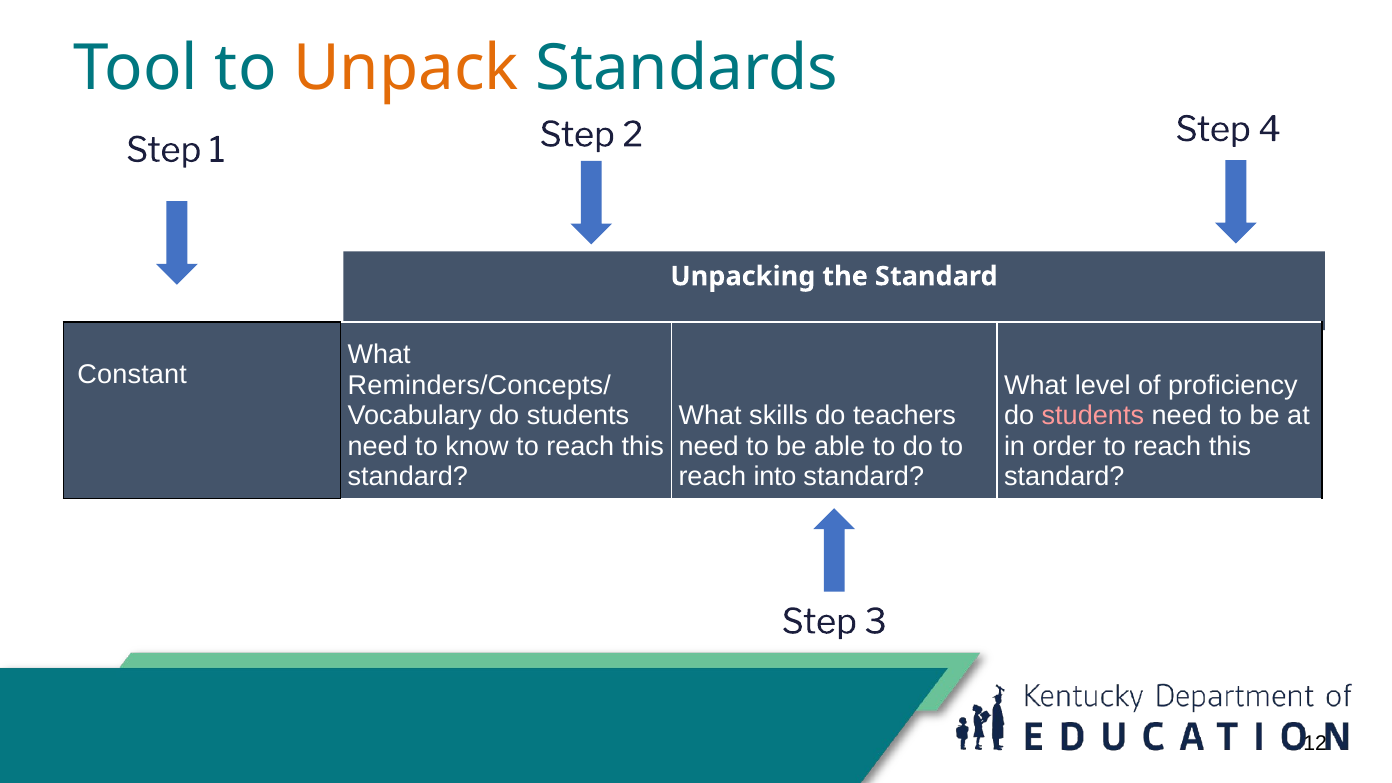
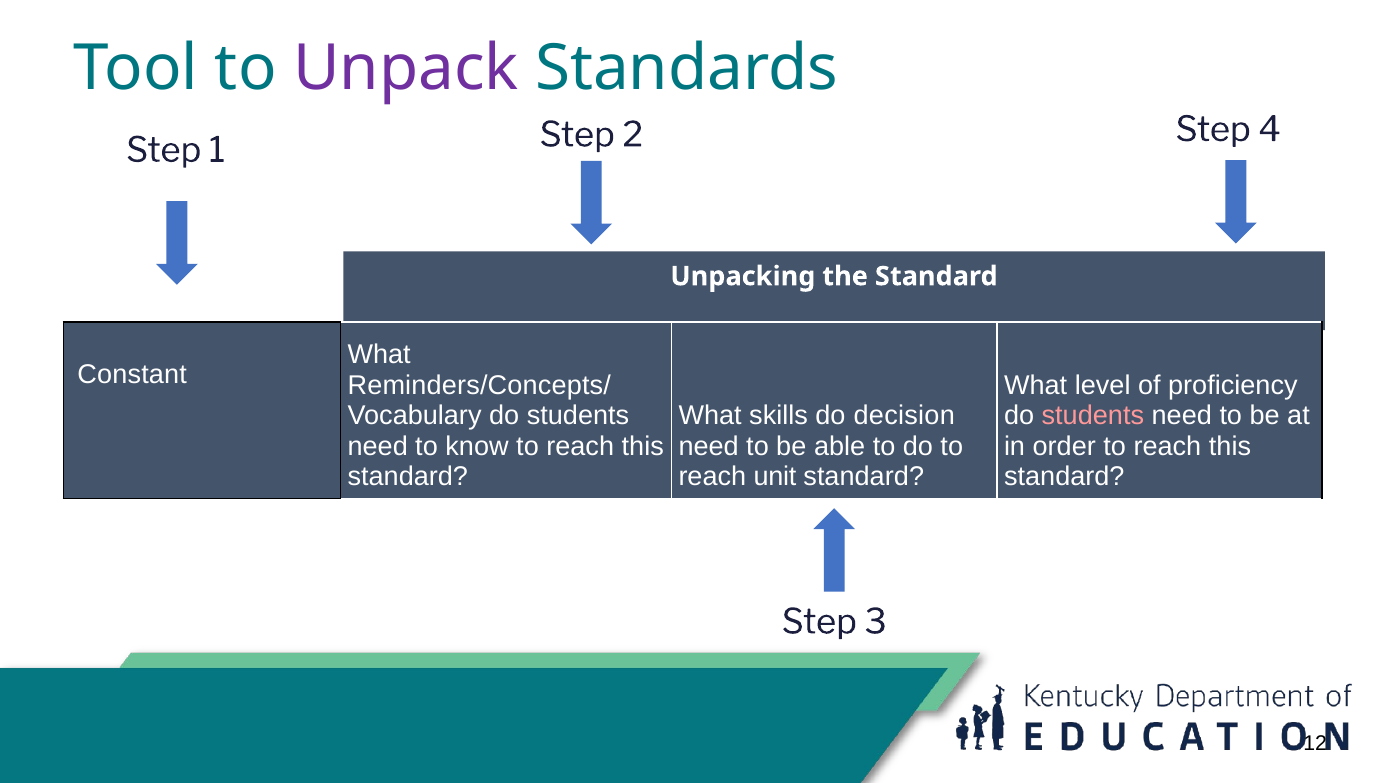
Unpack colour: orange -> purple
teachers: teachers -> decision
into: into -> unit
